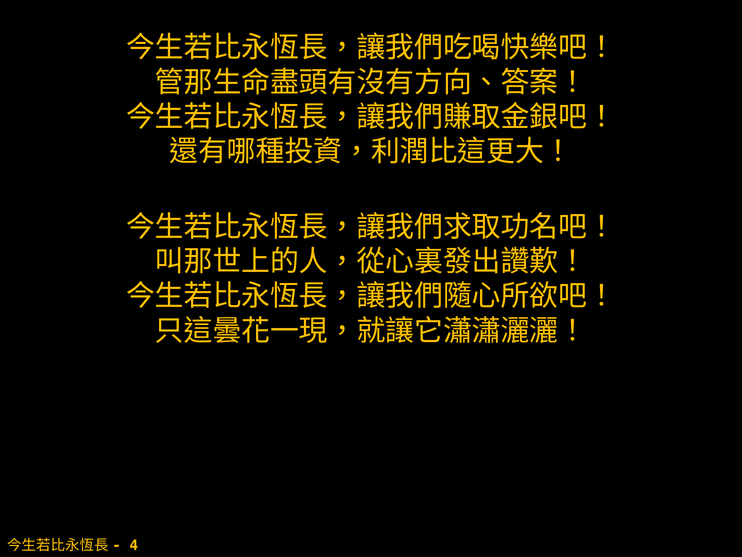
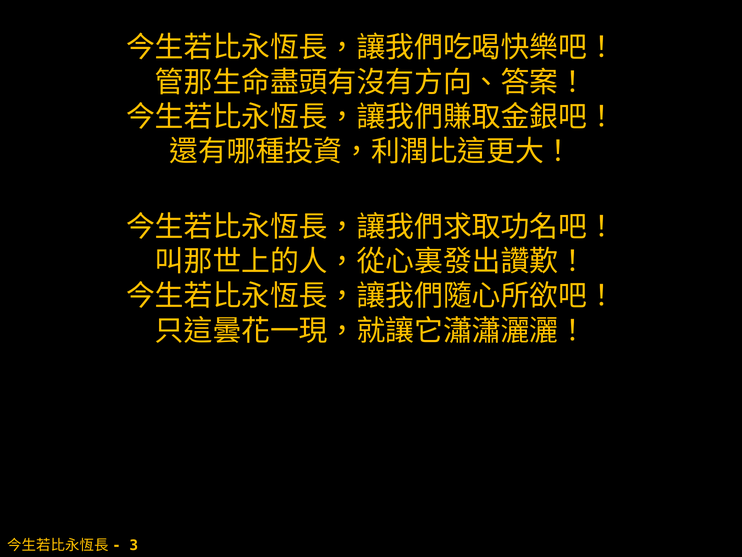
4: 4 -> 3
